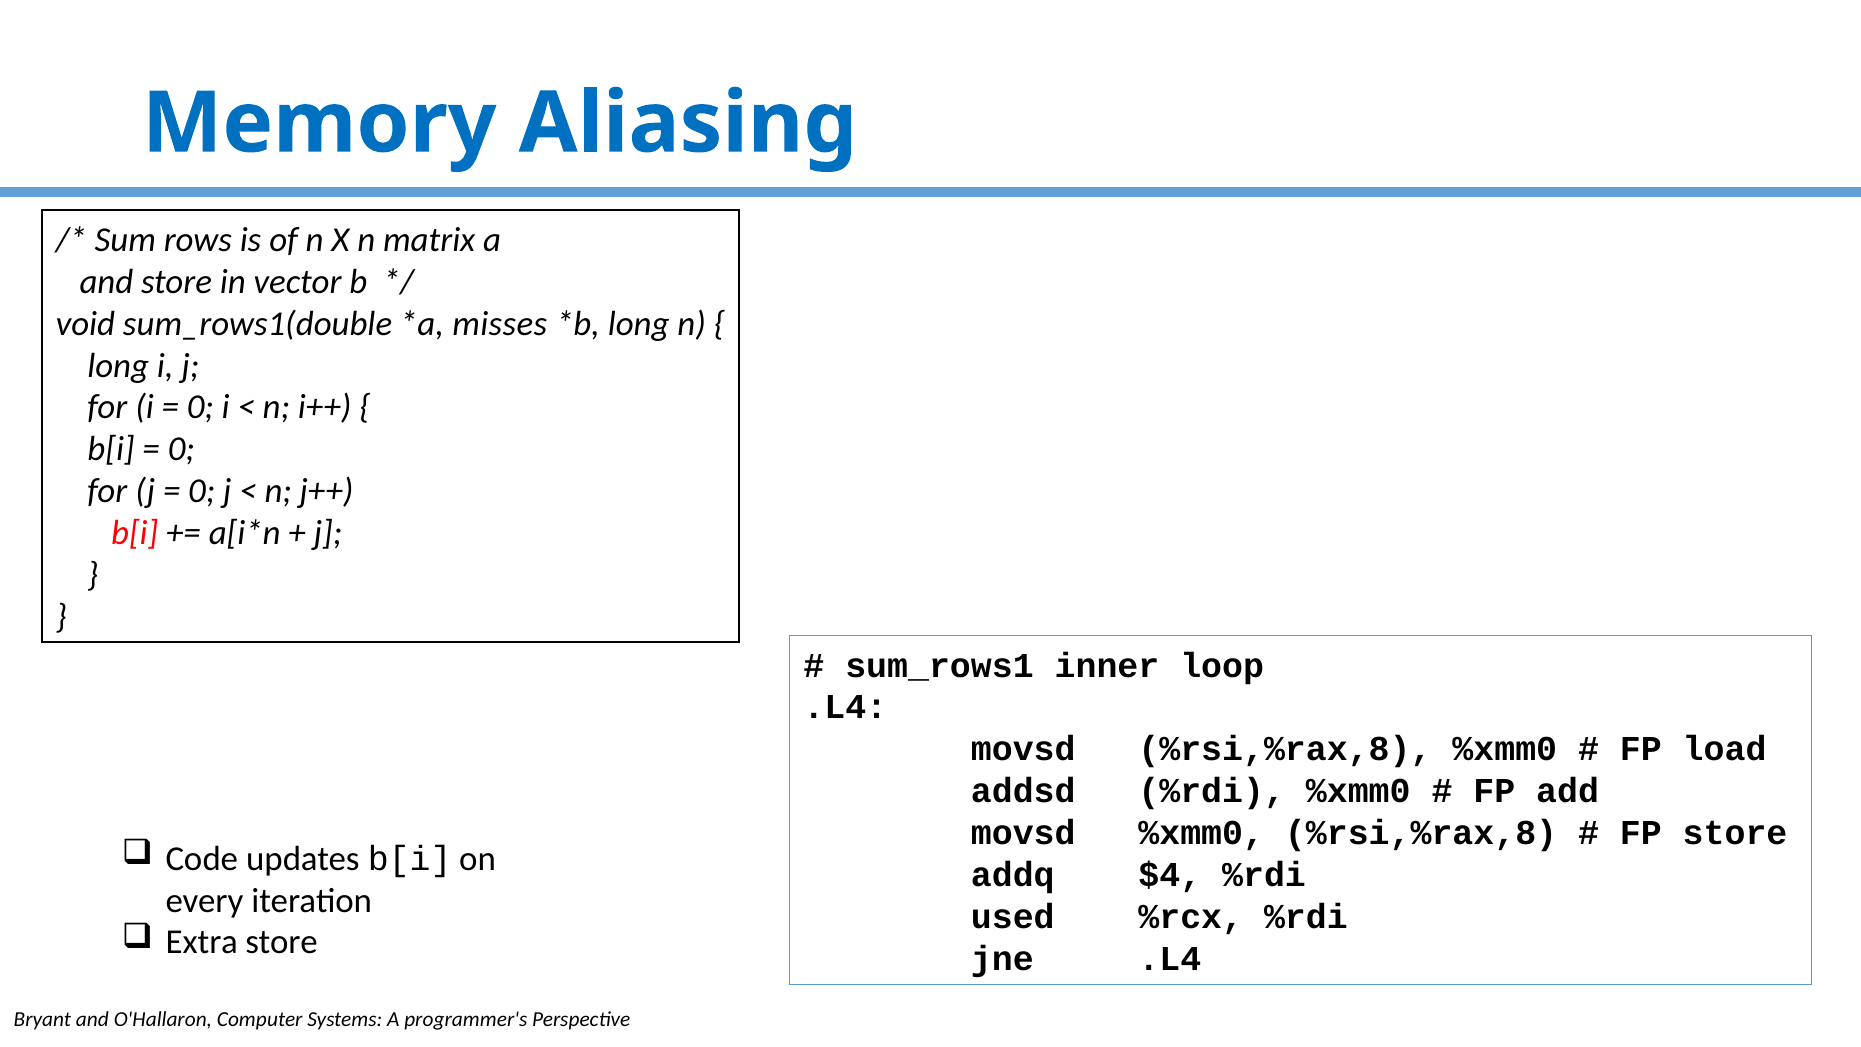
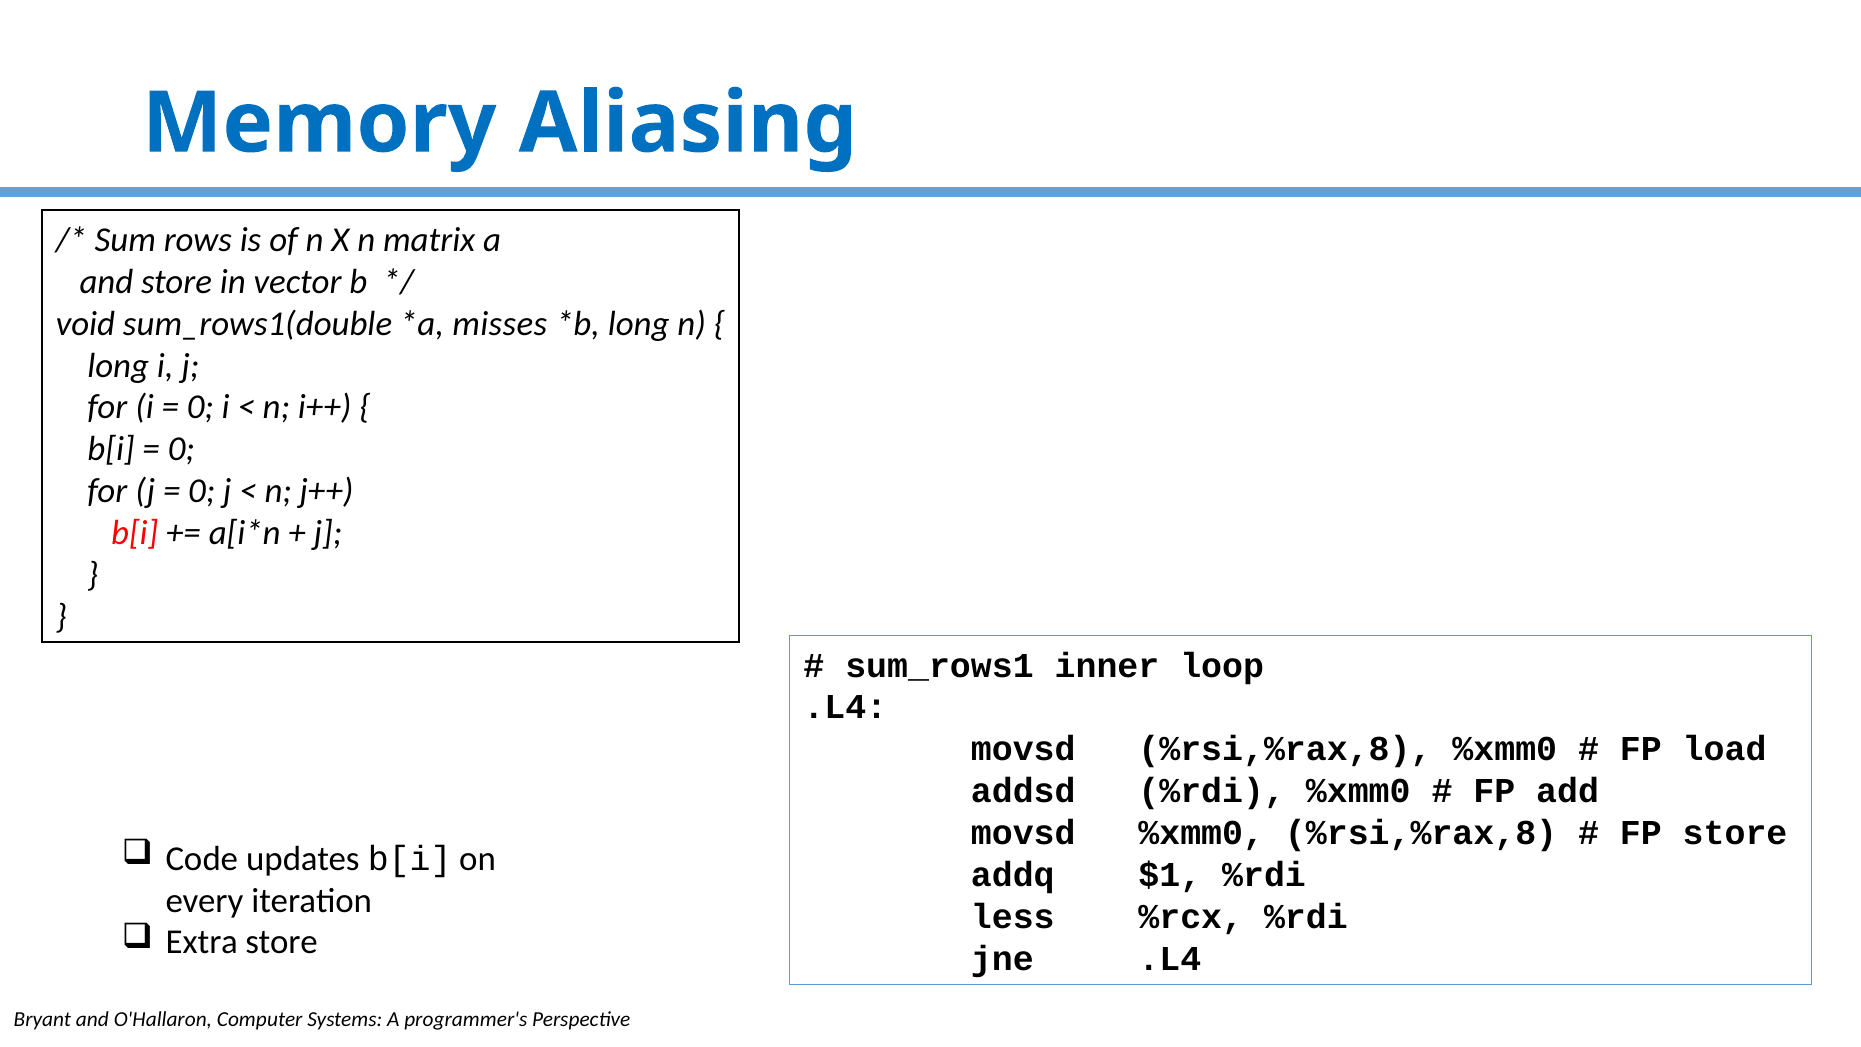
$4: $4 -> $1
used: used -> less
